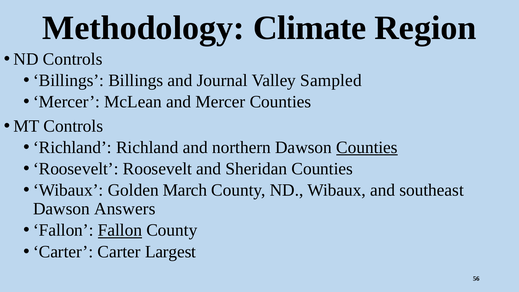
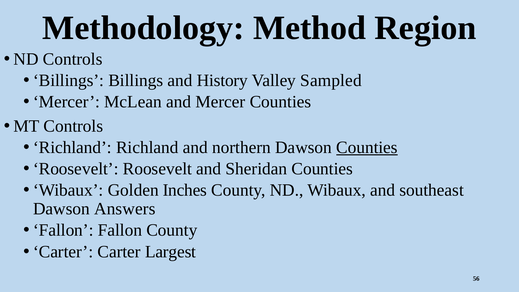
Climate: Climate -> Method
Journal: Journal -> History
March: March -> Inches
Fallon underline: present -> none
